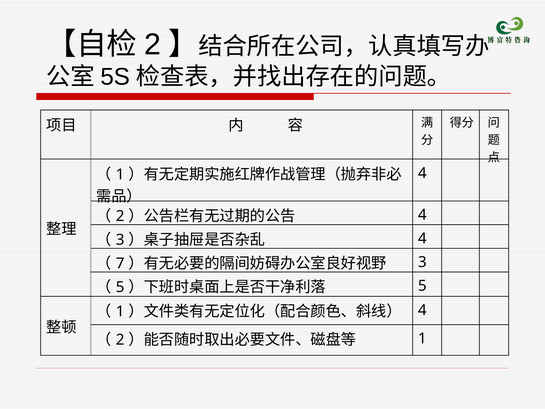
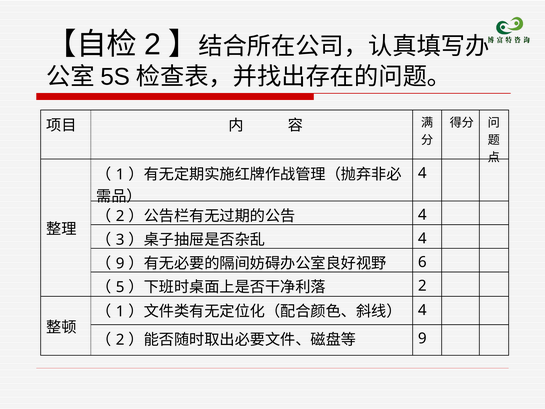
7 at (120, 263): 7 -> 9
3 at (422, 262): 3 -> 6
5 at (422, 286): 5 -> 2
1 at (422, 338): 1 -> 9
